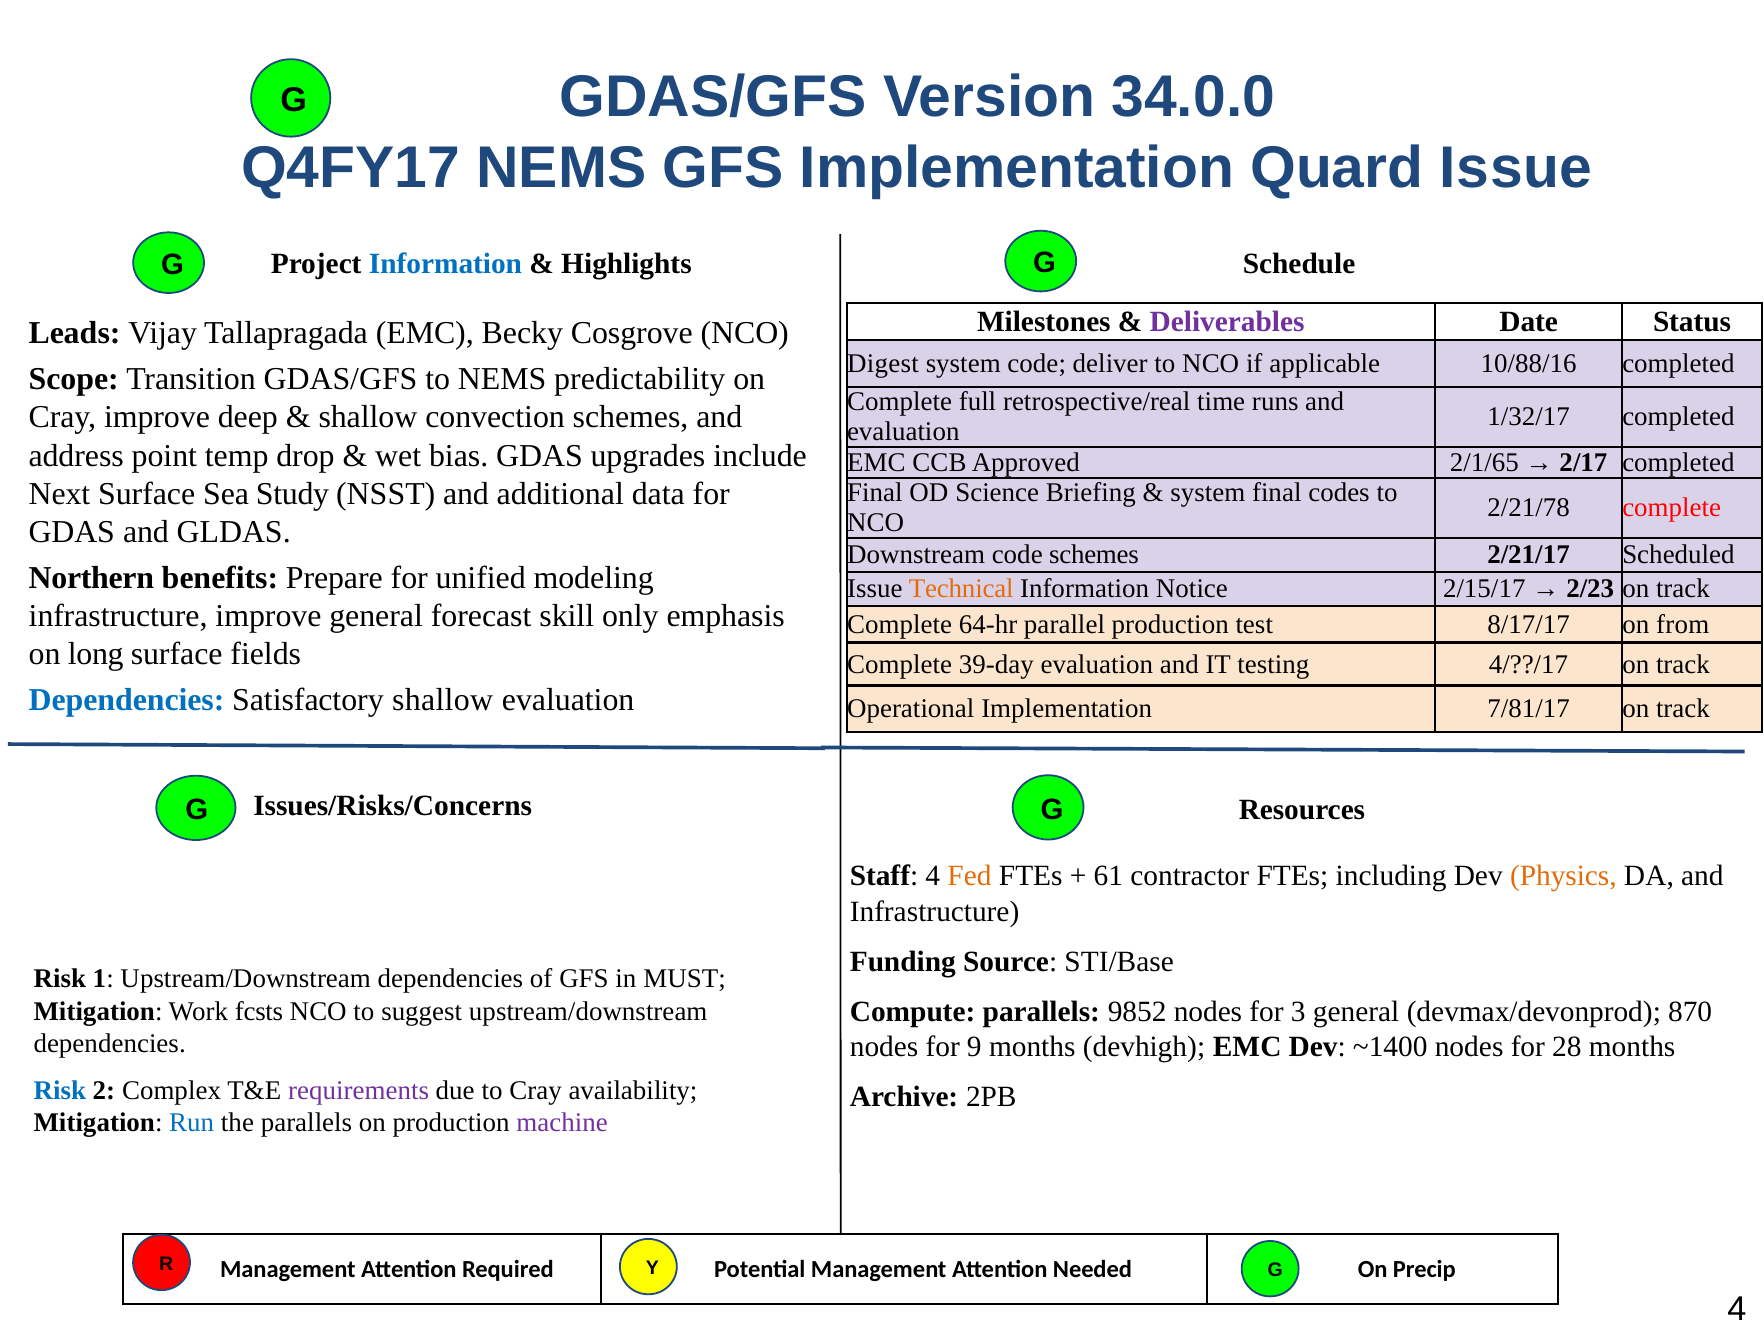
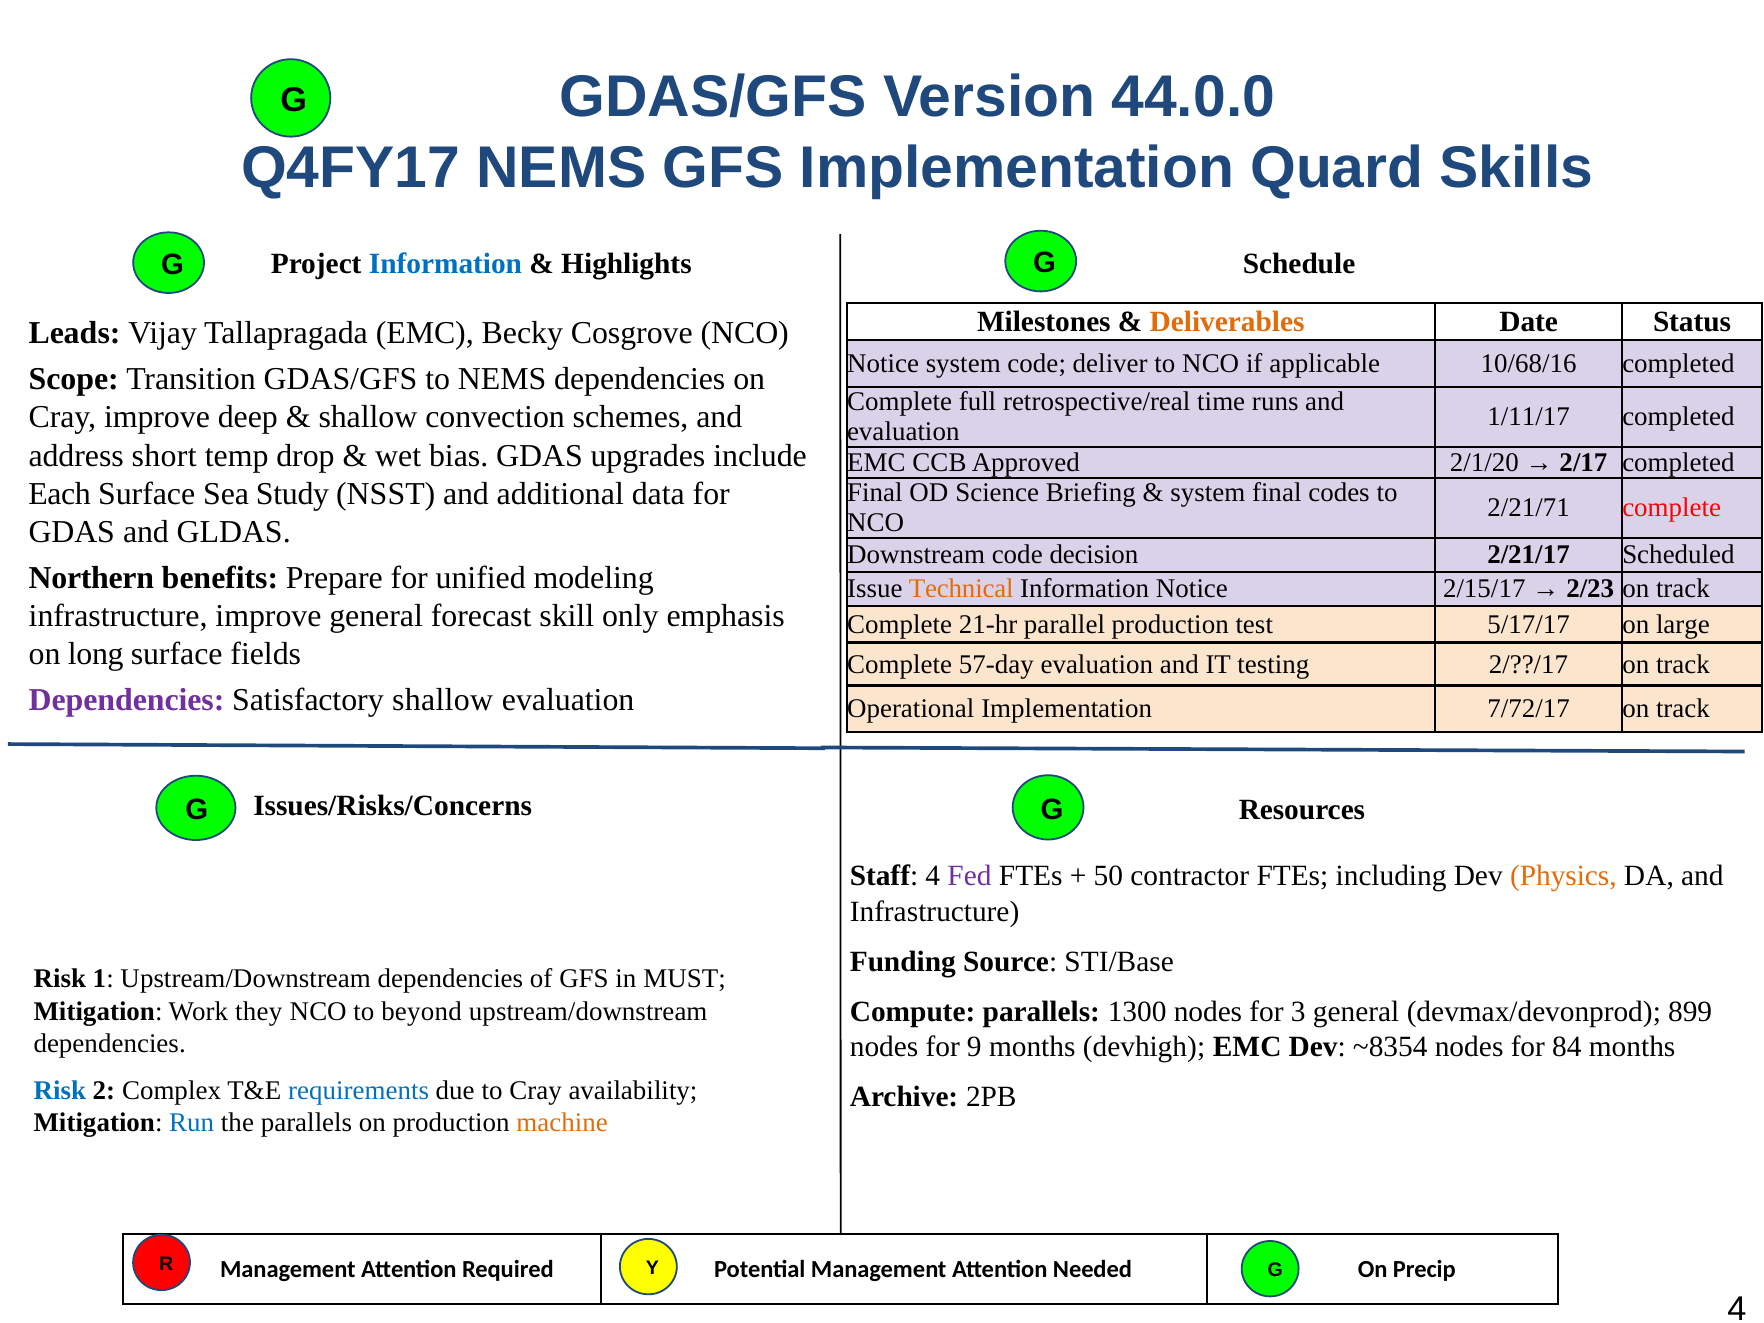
34.0.0: 34.0.0 -> 44.0.0
Quard Issue: Issue -> Skills
Deliverables colour: purple -> orange
Digest at (883, 364): Digest -> Notice
10/88/16: 10/88/16 -> 10/68/16
NEMS predictability: predictability -> dependencies
1/32/17: 1/32/17 -> 1/11/17
point: point -> short
2/1/65: 2/1/65 -> 2/1/20
Next: Next -> Each
2/21/78: 2/21/78 -> 2/21/71
code schemes: schemes -> decision
64-hr: 64-hr -> 21-hr
8/17/17: 8/17/17 -> 5/17/17
from: from -> large
39-day: 39-day -> 57-day
4/??/17: 4/??/17 -> 2/??/17
Dependencies at (127, 700) colour: blue -> purple
7/81/17: 7/81/17 -> 7/72/17
Fed colour: orange -> purple
61: 61 -> 50
9852: 9852 -> 1300
870: 870 -> 899
fcsts: fcsts -> they
suggest: suggest -> beyond
~1400: ~1400 -> ~8354
28: 28 -> 84
requirements colour: purple -> blue
machine colour: purple -> orange
